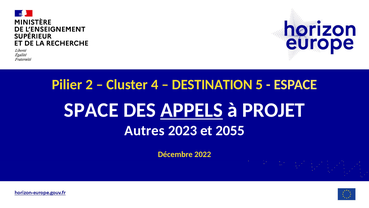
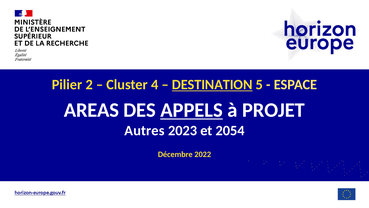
DESTINATION underline: none -> present
SPACE: SPACE -> AREAS
2055: 2055 -> 2054
